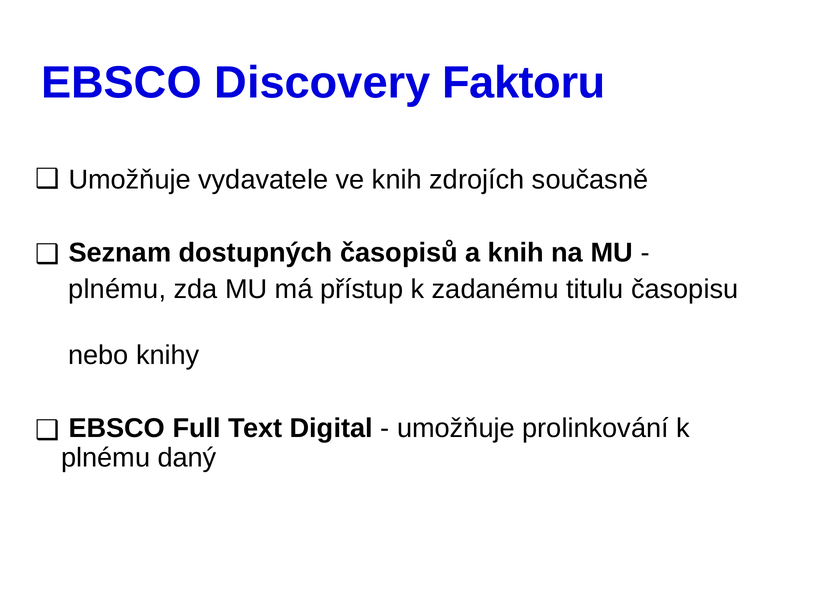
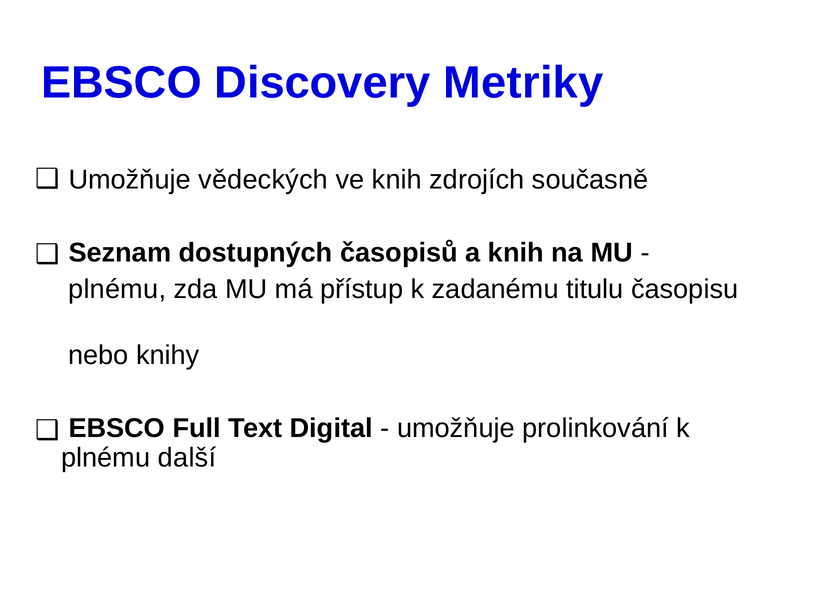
Faktoru: Faktoru -> Metriky
vydavatele: vydavatele -> vědeckých
daný: daný -> další
